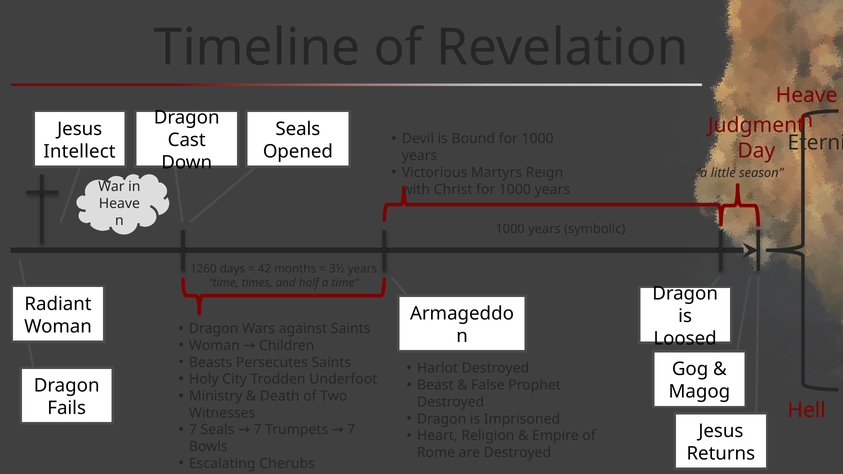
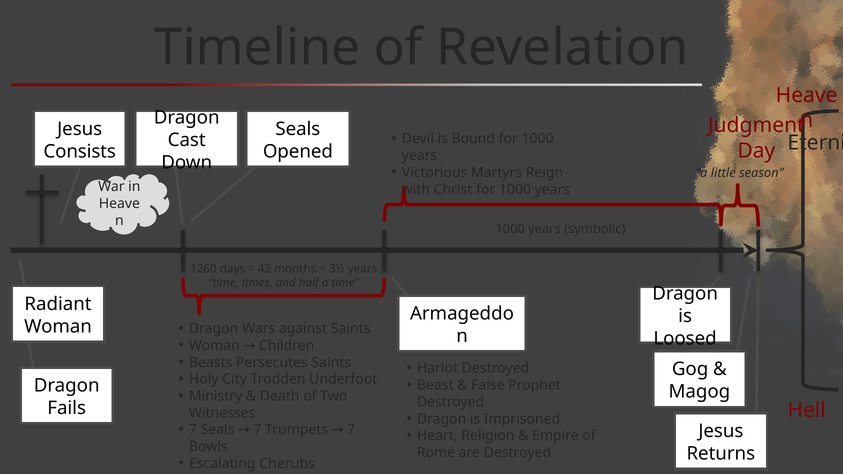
Intellect: Intellect -> Consists
